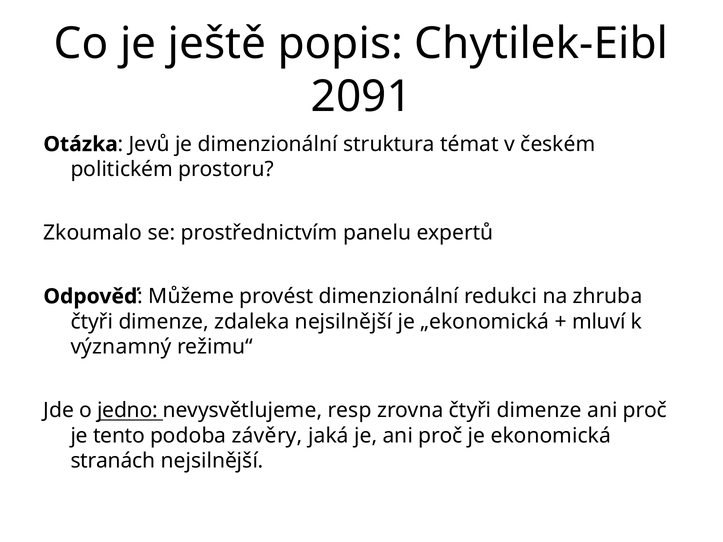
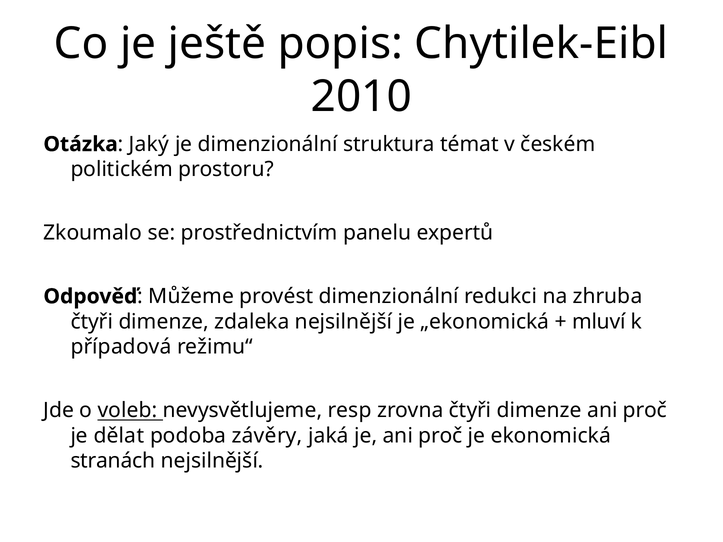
2091: 2091 -> 2010
Jevů: Jevů -> Jaký
významný: významný -> případová
jedno: jedno -> voleb
tento: tento -> dělat
